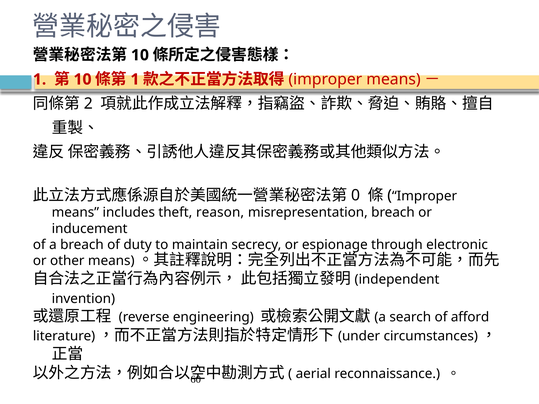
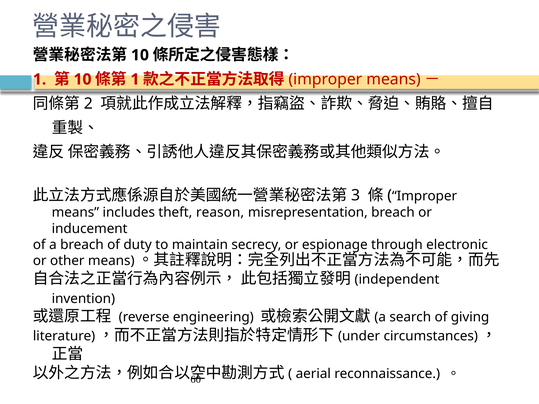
0: 0 -> 3
afford: afford -> giving
